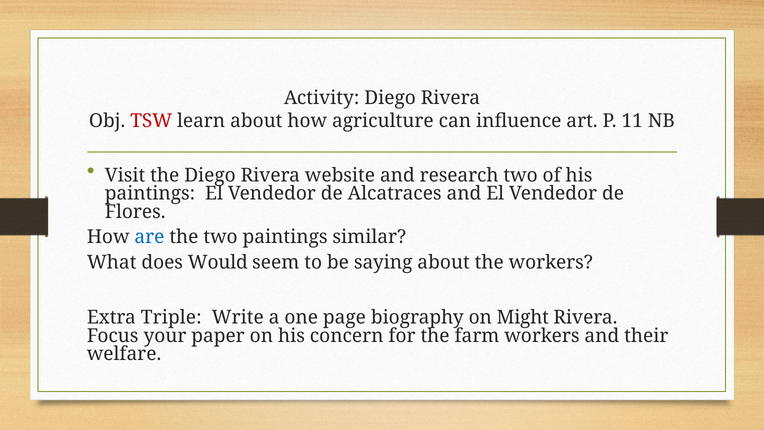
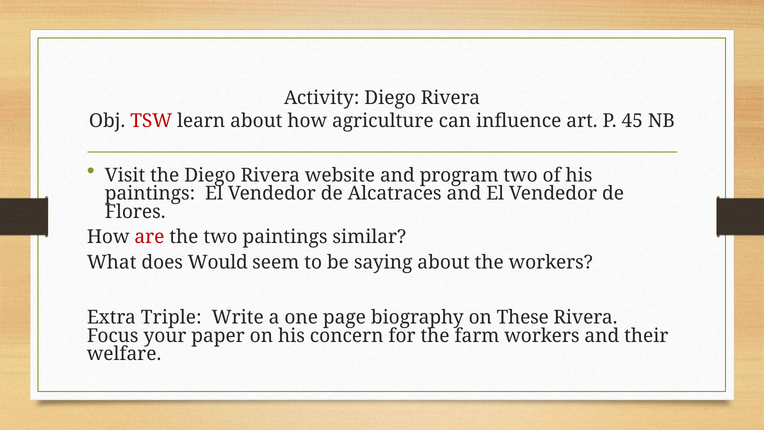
11: 11 -> 45
research: research -> program
are colour: blue -> red
Might: Might -> These
